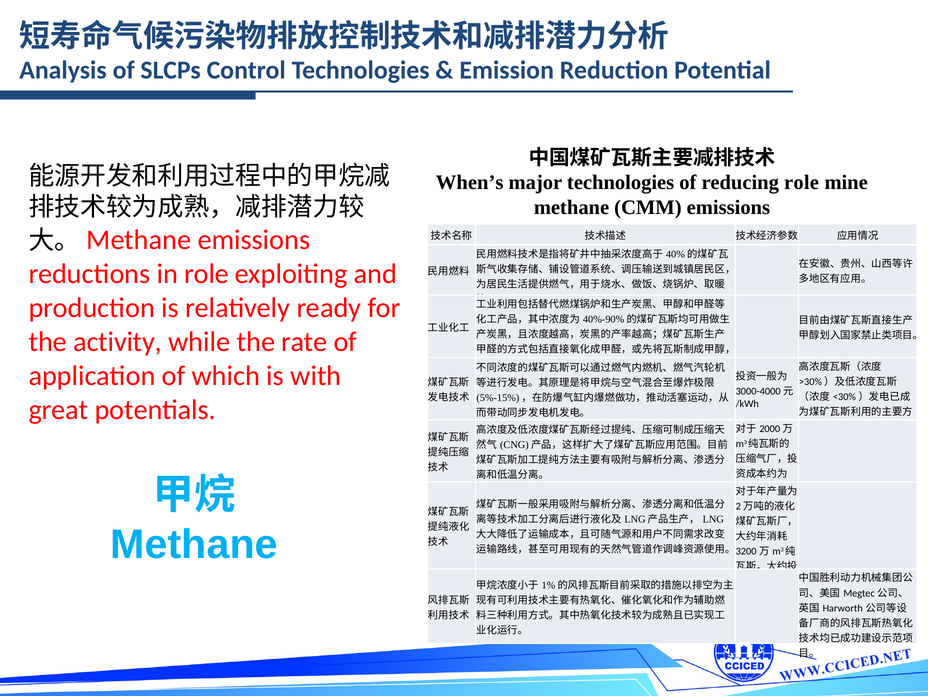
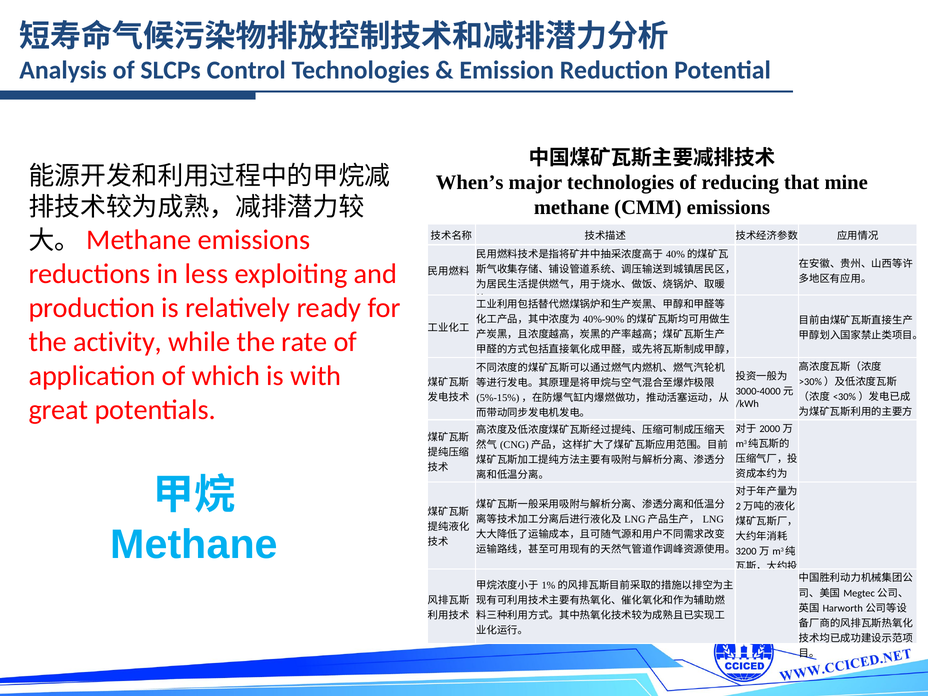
reducing role: role -> that
in role: role -> less
